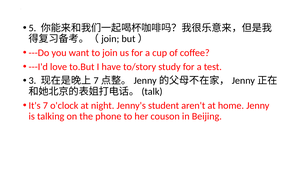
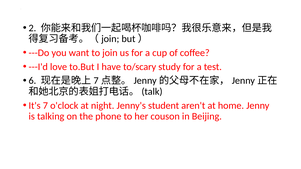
5: 5 -> 2
to/story: to/story -> to/scary
3: 3 -> 6
